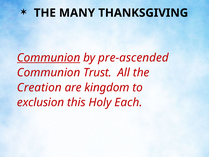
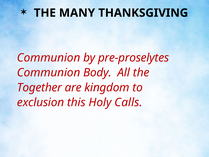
Communion at (49, 58) underline: present -> none
pre-ascended: pre-ascended -> pre-proselytes
Trust: Trust -> Body
Creation: Creation -> Together
Each: Each -> Calls
